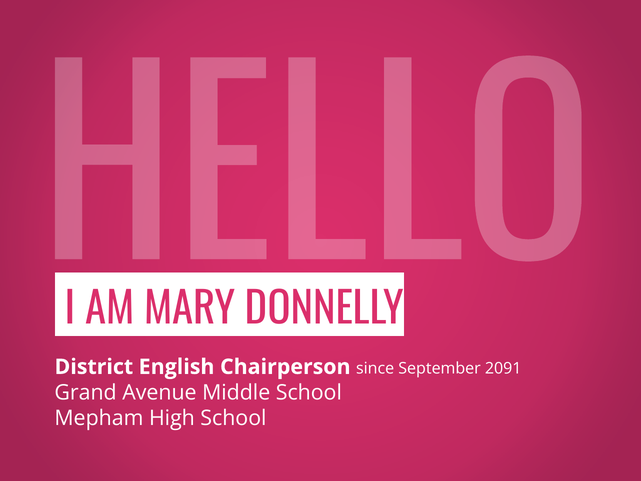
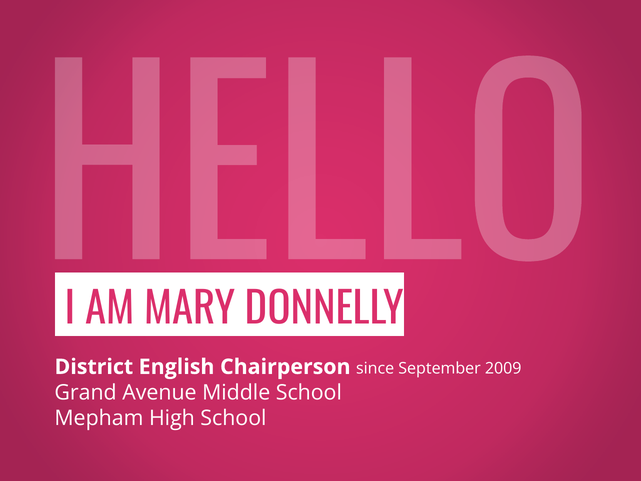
2091: 2091 -> 2009
